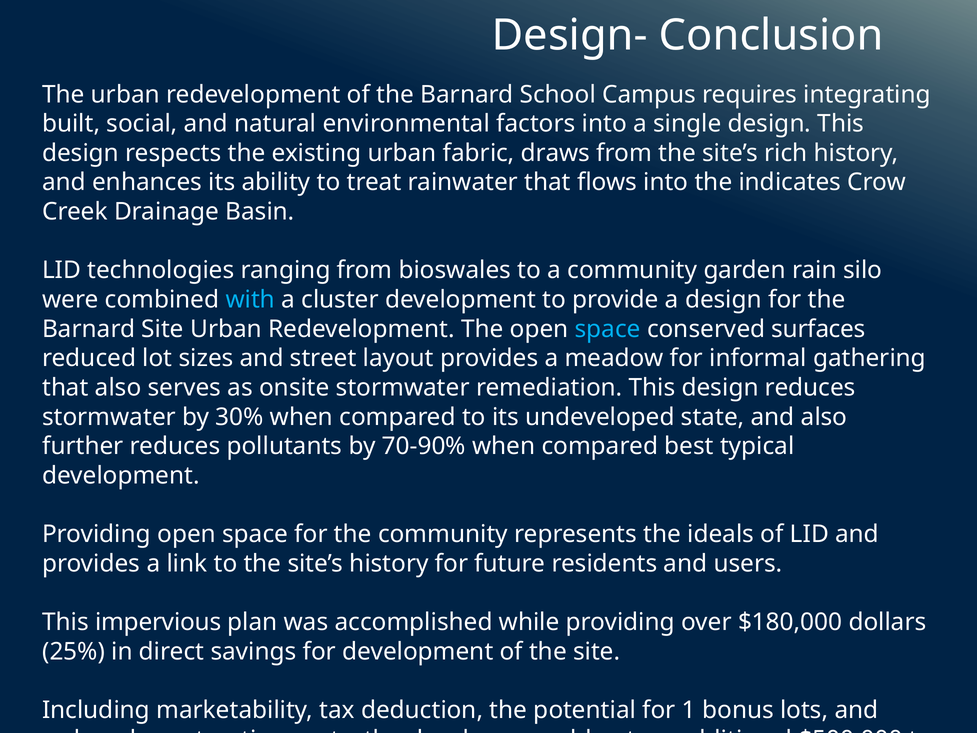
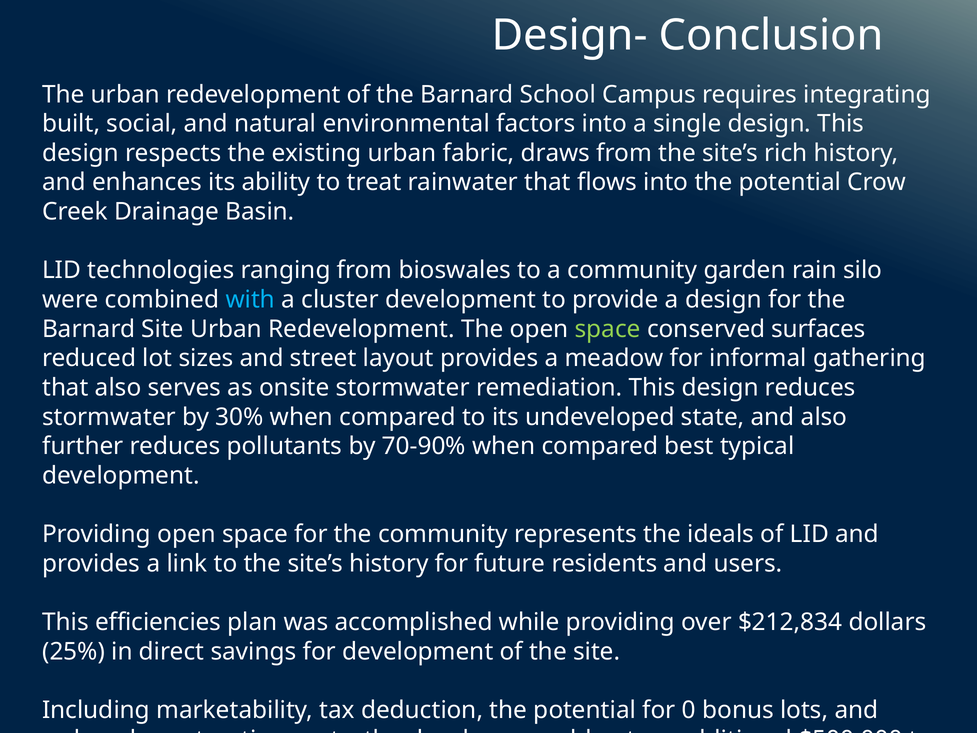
into the indicates: indicates -> potential
space at (608, 329) colour: light blue -> light green
impervious: impervious -> efficiencies
$180,000: $180,000 -> $212,834
1: 1 -> 0
